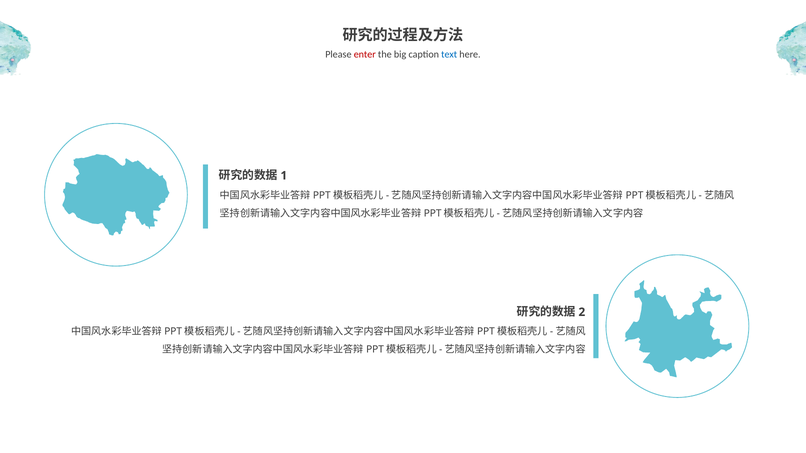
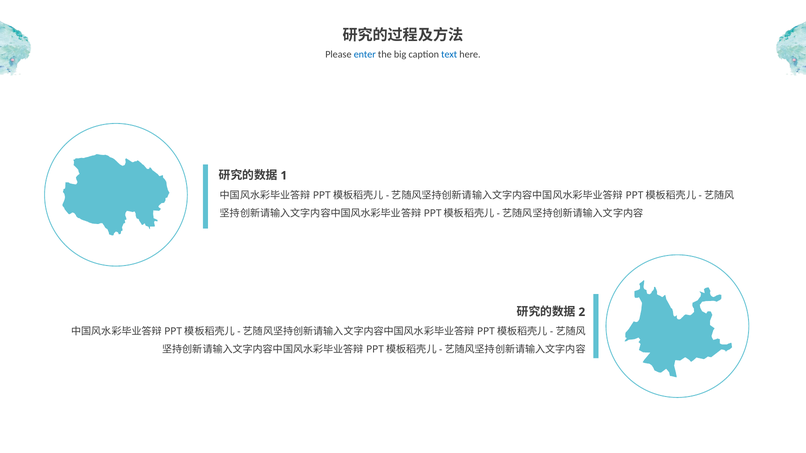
enter colour: red -> blue
